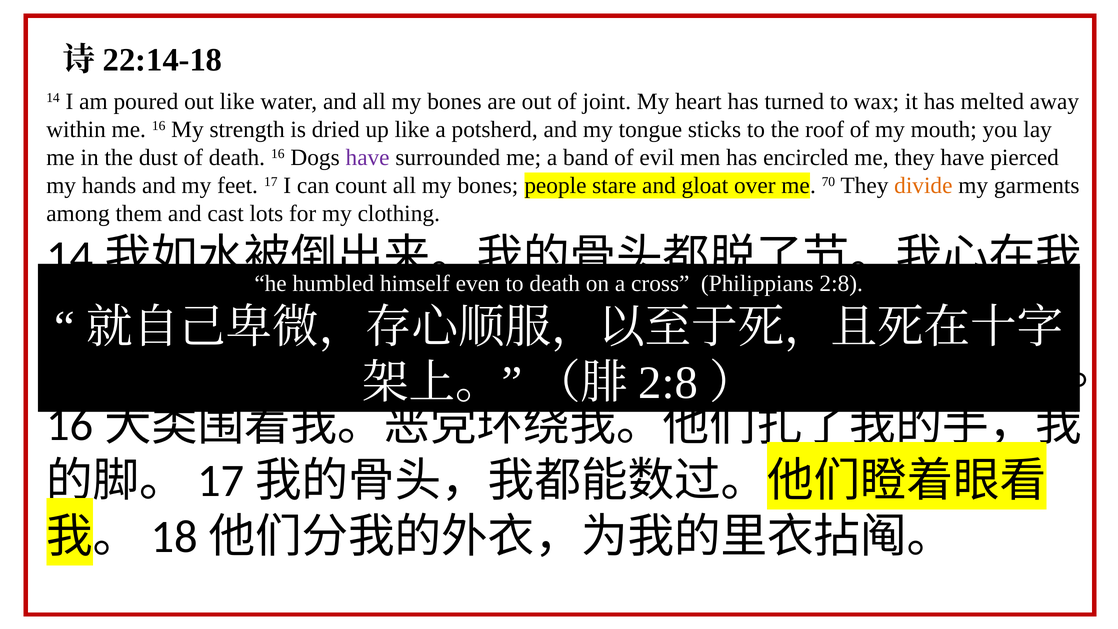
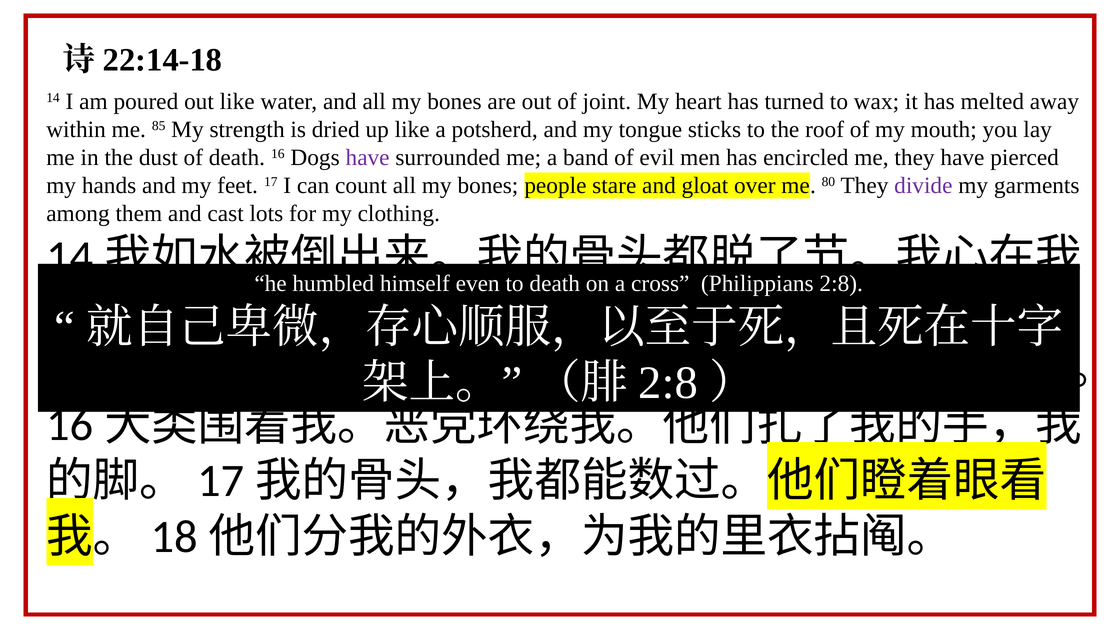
me 16: 16 -> 85
70: 70 -> 80
divide colour: orange -> purple
